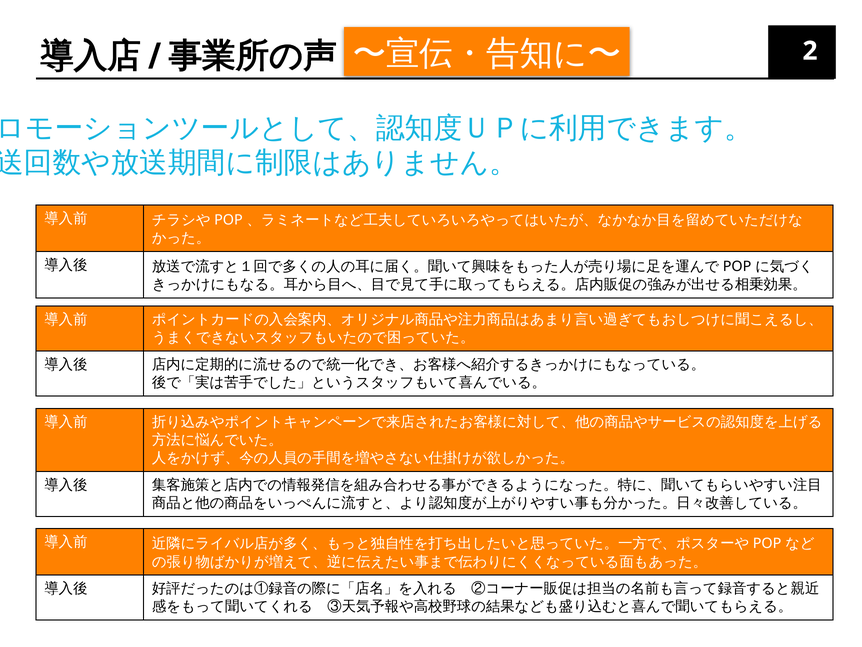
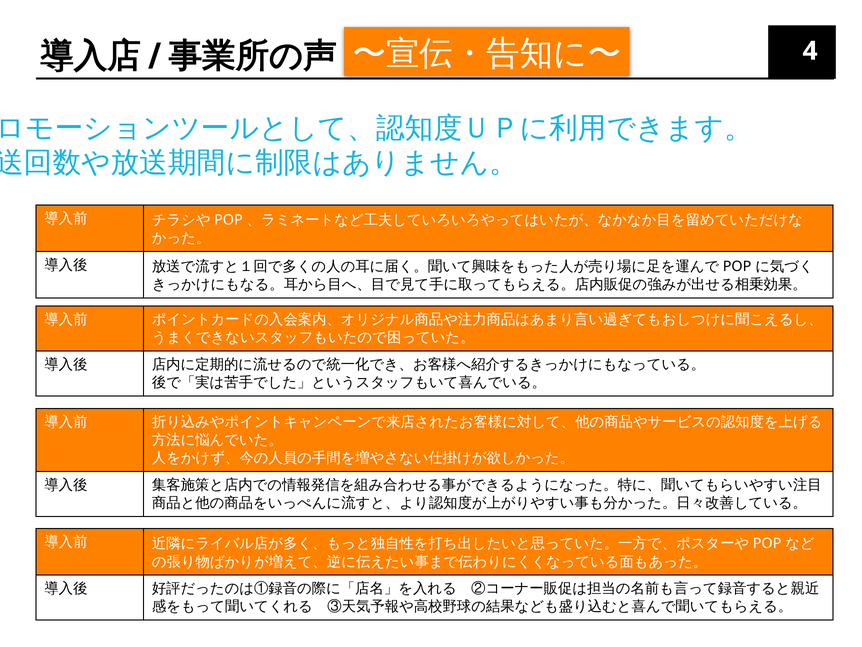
2: 2 -> 4
